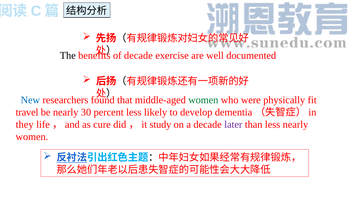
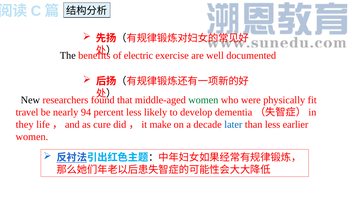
of decade: decade -> electric
New colour: blue -> black
30: 30 -> 94
study: study -> make
later colour: purple -> blue
less nearly: nearly -> earlier
